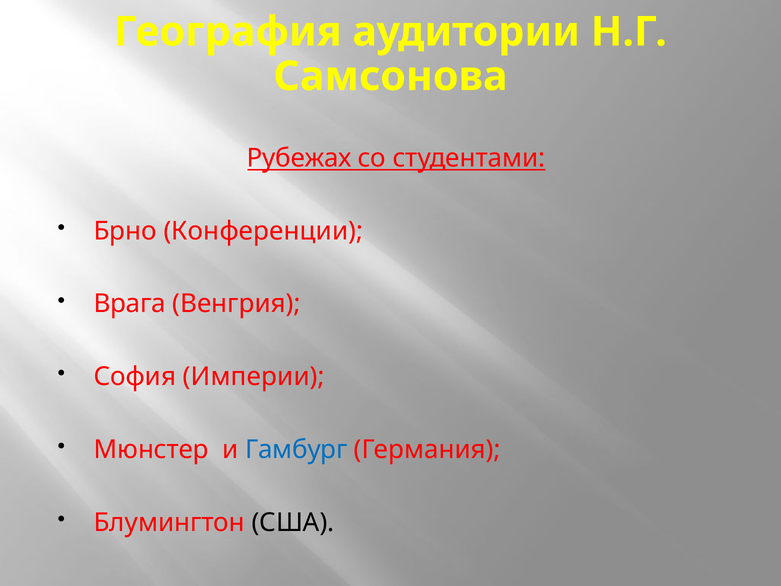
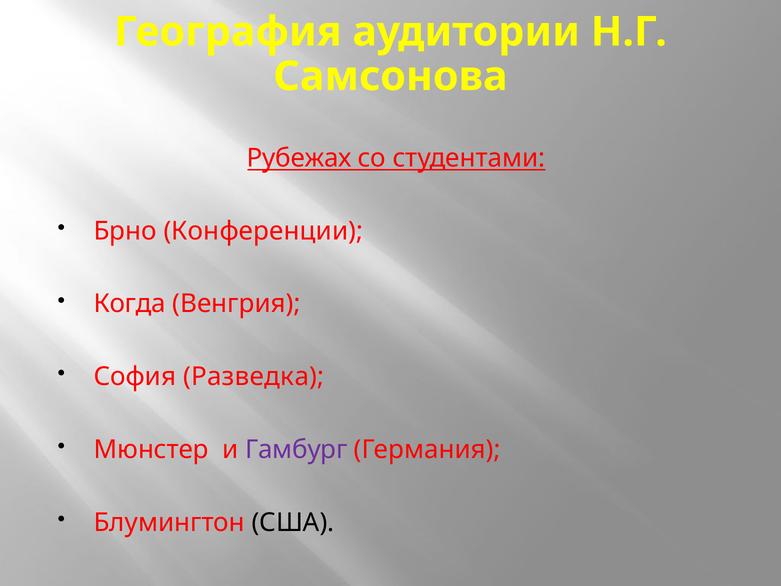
Врага: Врага -> Когда
Империи: Империи -> Разведка
Гамбург colour: blue -> purple
